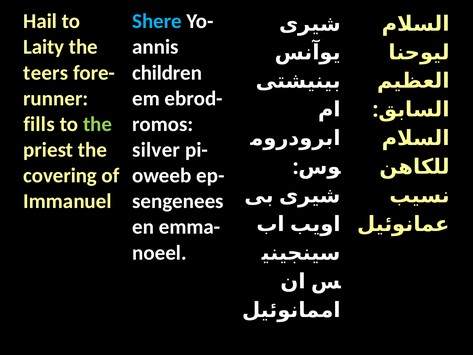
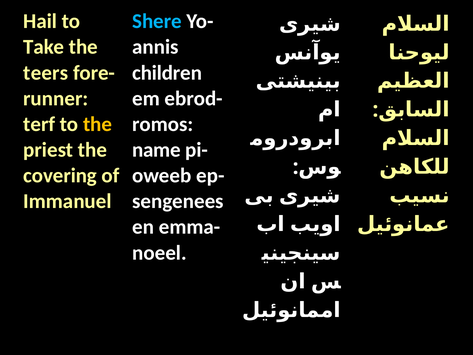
Laity: Laity -> Take
fills: fills -> terf
the at (98, 124) colour: light green -> yellow
silver: silver -> name
